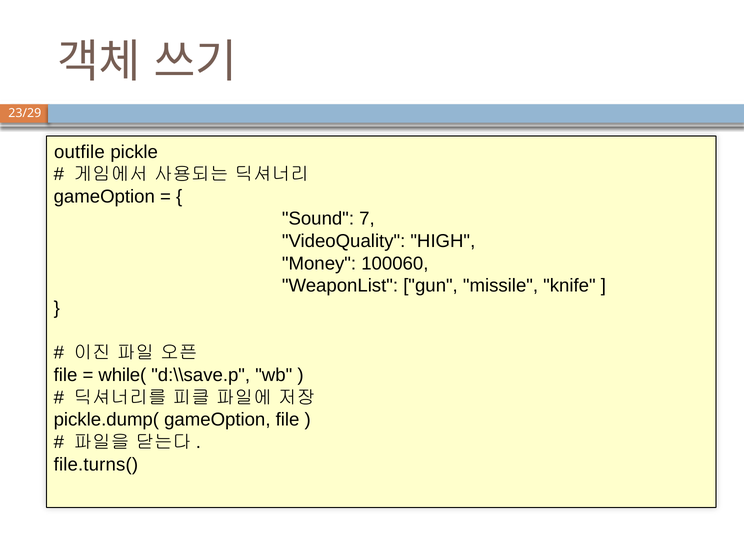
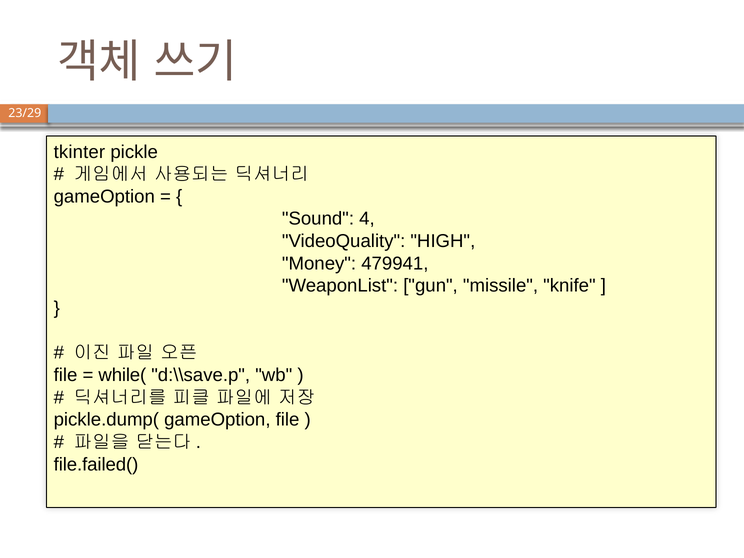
outfile: outfile -> tkinter
7: 7 -> 4
100060: 100060 -> 479941
file.turns(: file.turns( -> file.failed(
